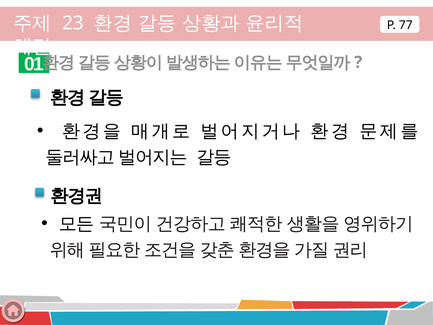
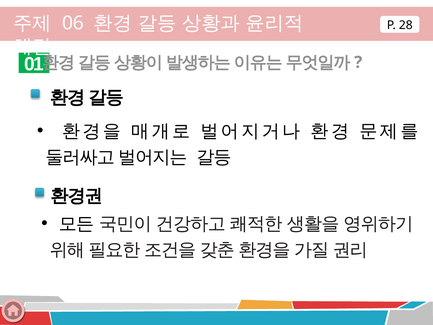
23: 23 -> 06
77: 77 -> 28
